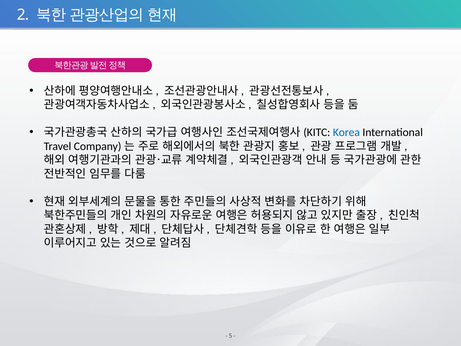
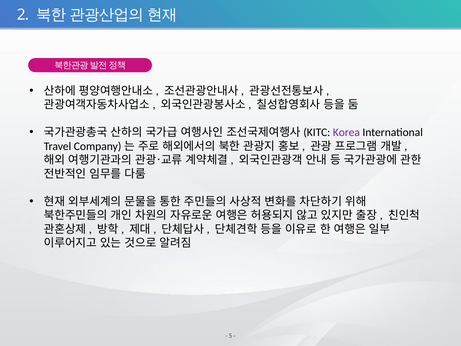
Korea colour: blue -> purple
